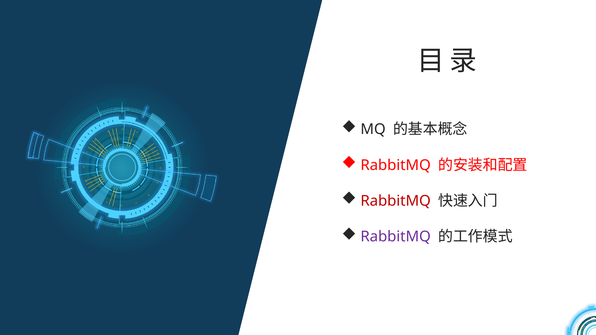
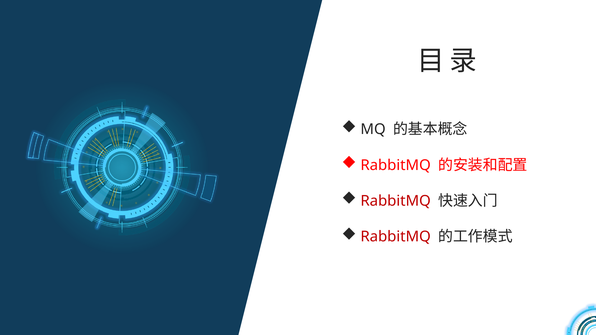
RabbitMQ at (396, 237) colour: purple -> red
